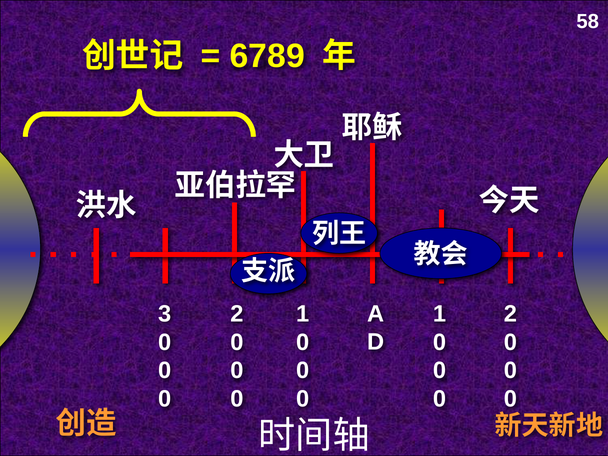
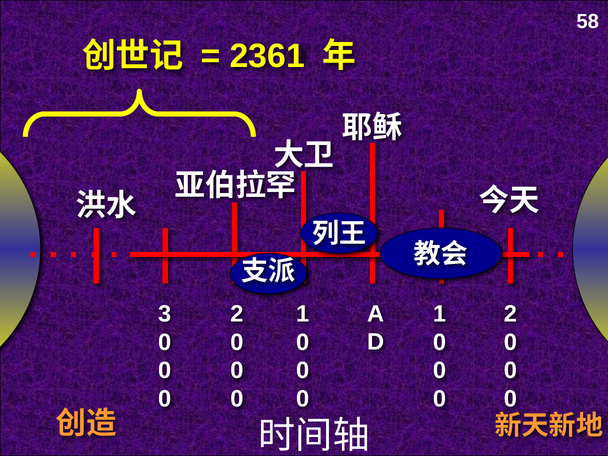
6789: 6789 -> 2361
